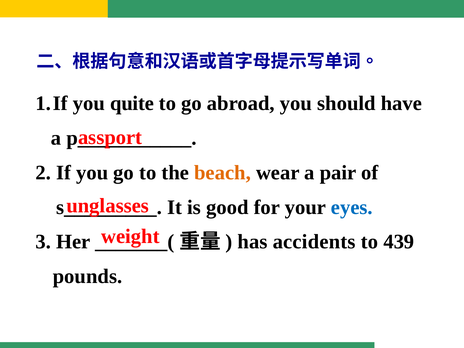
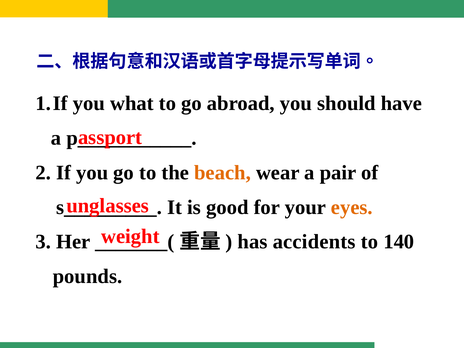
quite: quite -> what
eyes colour: blue -> orange
439: 439 -> 140
